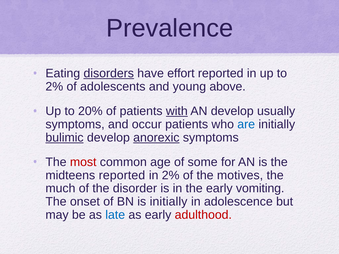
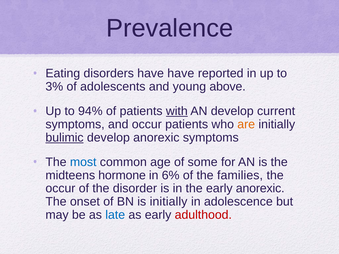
disorders underline: present -> none
have effort: effort -> have
2% at (54, 87): 2% -> 3%
20%: 20% -> 94%
usually: usually -> current
are colour: blue -> orange
anorexic at (156, 138) underline: present -> none
most colour: red -> blue
midteens reported: reported -> hormone
in 2%: 2% -> 6%
motives: motives -> families
much at (60, 189): much -> occur
early vomiting: vomiting -> anorexic
